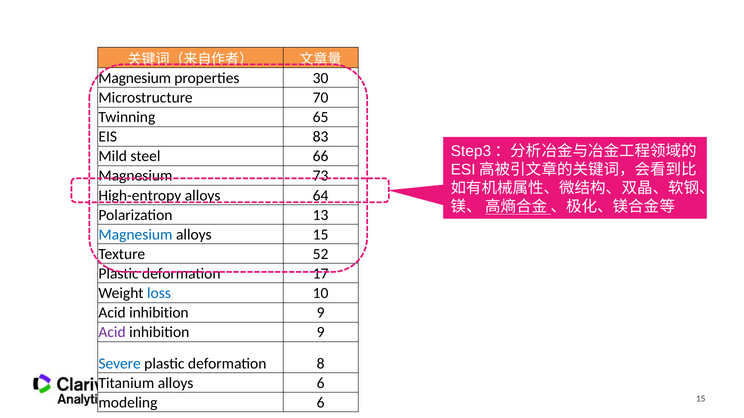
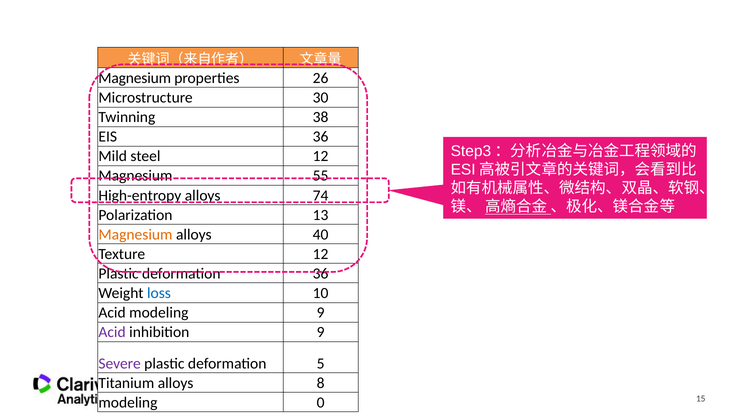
30: 30 -> 26
70: 70 -> 30
65: 65 -> 38
EIS 83: 83 -> 36
steel 66: 66 -> 12
73: 73 -> 55
64: 64 -> 74
Magnesium at (135, 235) colour: blue -> orange
alloys 15: 15 -> 40
Texture 52: 52 -> 12
deformation 17: 17 -> 36
inhibition at (159, 313): inhibition -> modeling
Severe colour: blue -> purple
8: 8 -> 5
alloys 6: 6 -> 8
modeling 6: 6 -> 0
